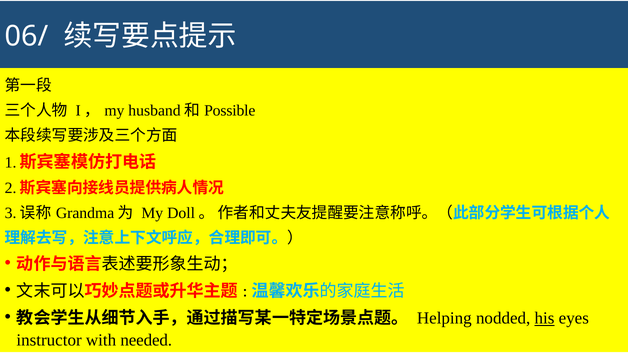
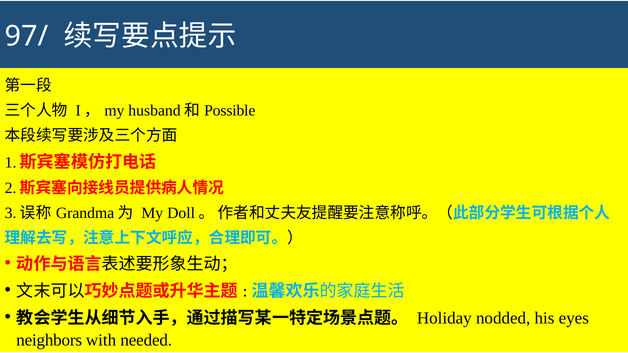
06/: 06/ -> 97/
Helping: Helping -> Holiday
his underline: present -> none
instructor: instructor -> neighbors
